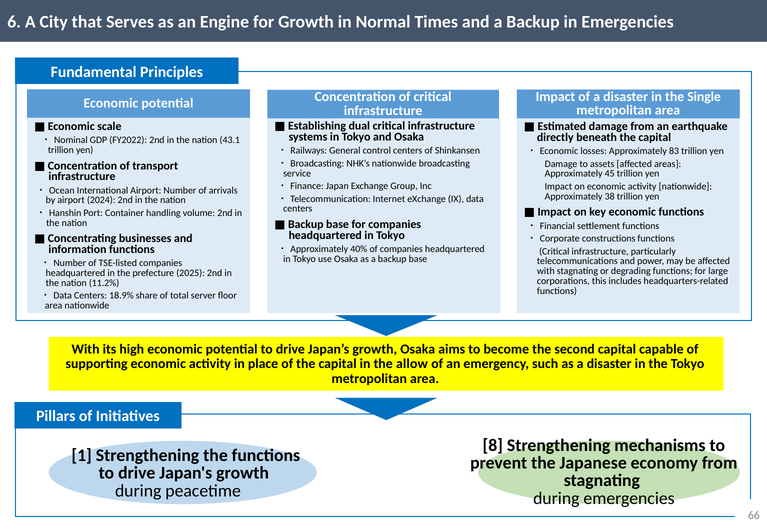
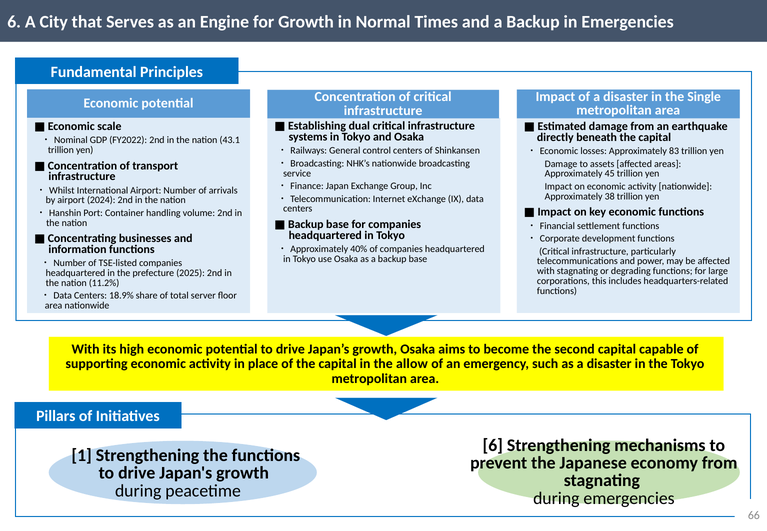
Ocean: Ocean -> Whilst
constructions: constructions -> development
8 at (493, 445): 8 -> 6
